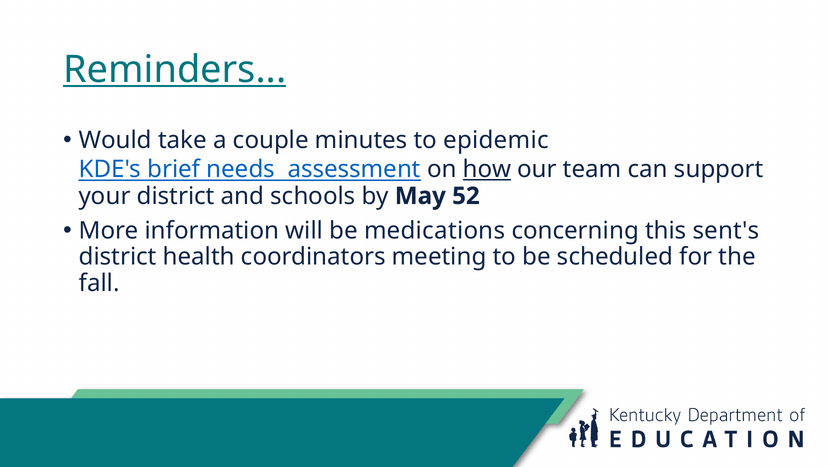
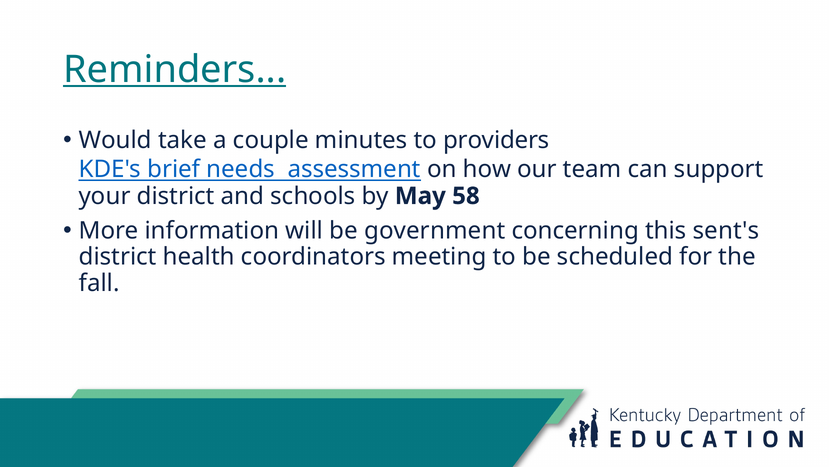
epidemic: epidemic -> providers
how underline: present -> none
52: 52 -> 58
medications: medications -> government
